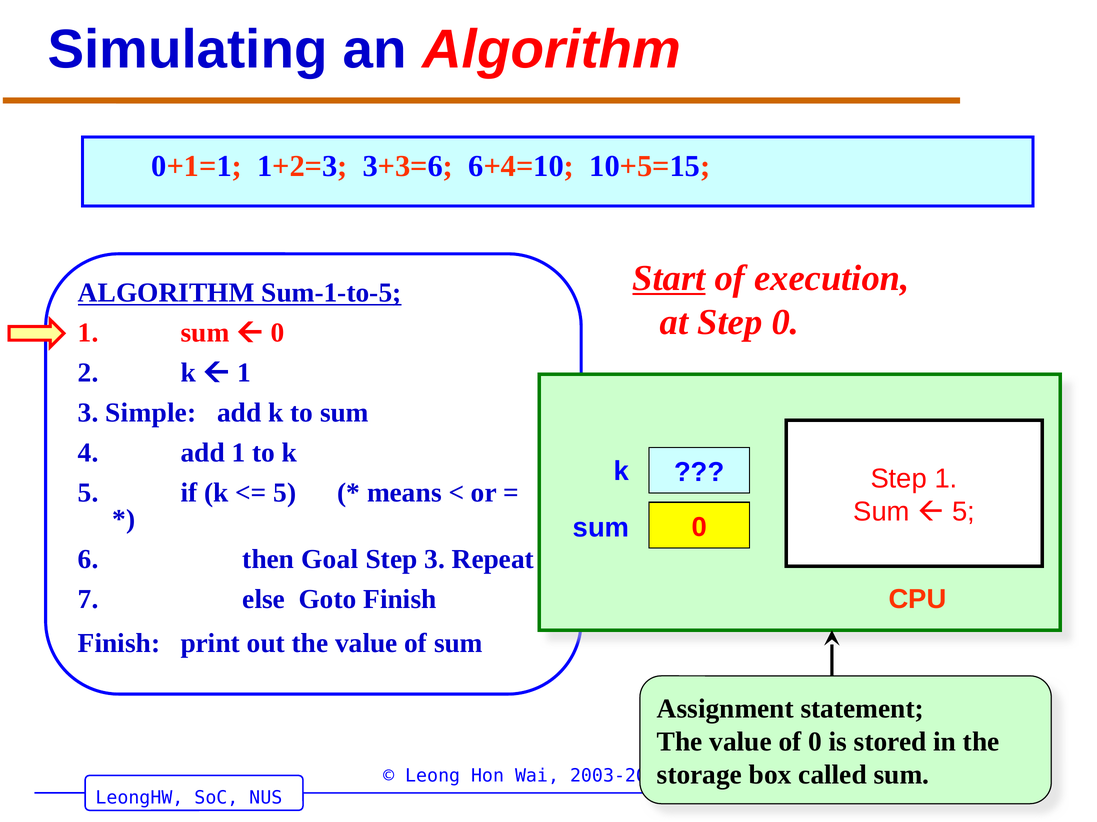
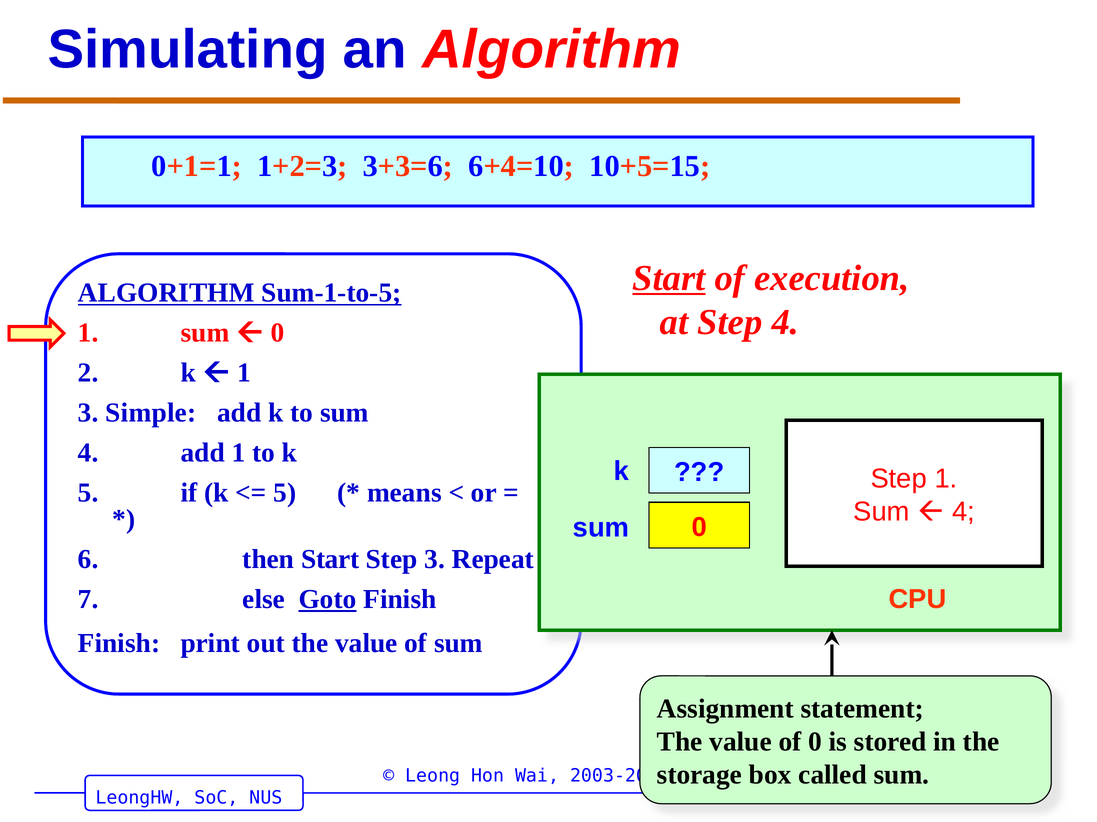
Step 0: 0 -> 4
5 at (964, 512): 5 -> 4
then Goal: Goal -> Start
Goto underline: none -> present
